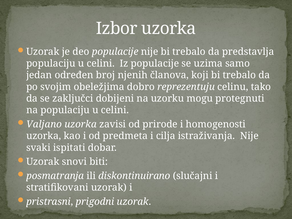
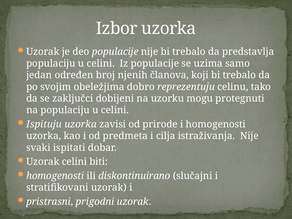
Valjano: Valjano -> Ispituju
Uzorak snovi: snovi -> celini
posmatranja at (55, 176): posmatranja -> homogenosti
